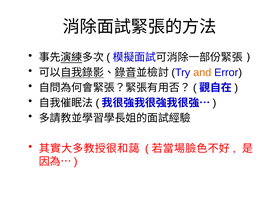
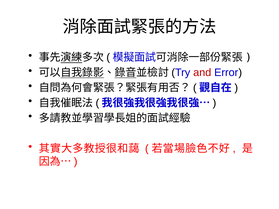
and colour: orange -> red
